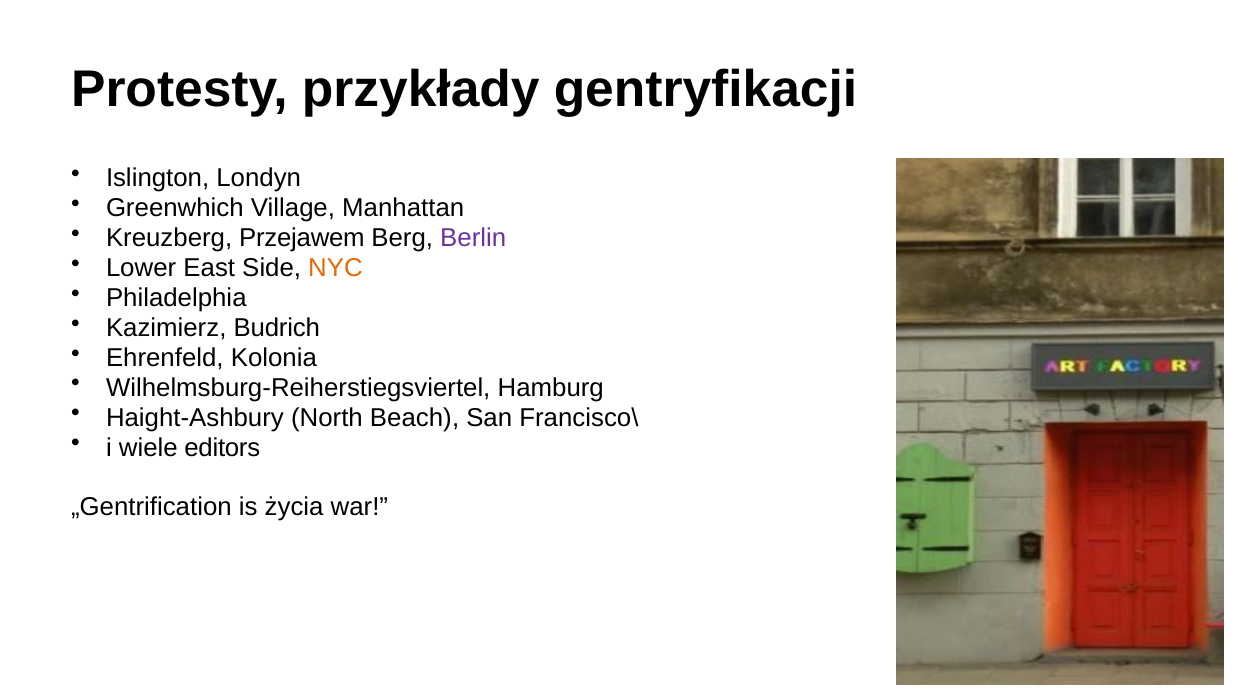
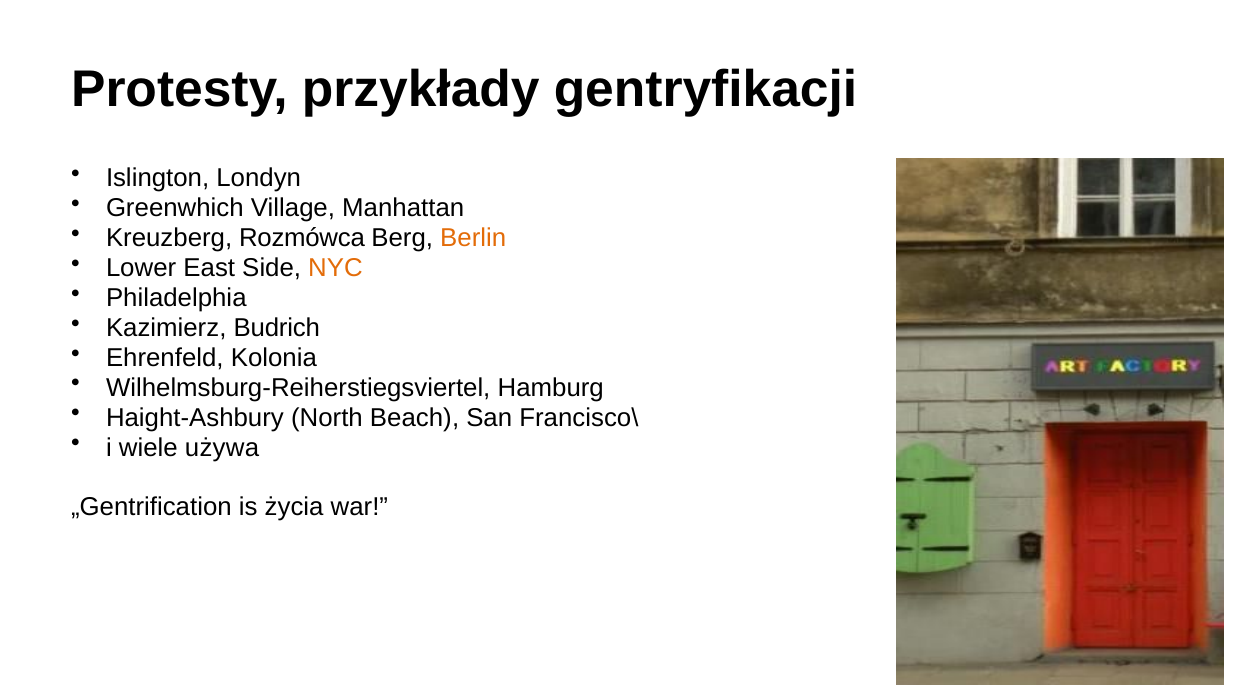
Przejawem: Przejawem -> Rozmówca
Berlin colour: purple -> orange
editors: editors -> używa
